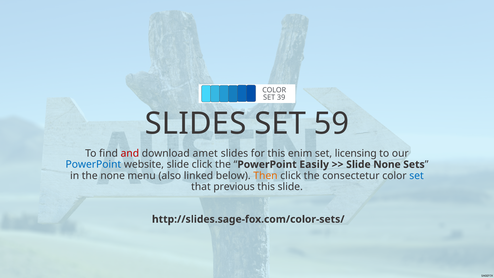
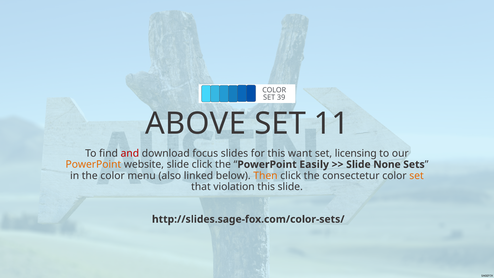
SLIDES at (196, 123): SLIDES -> ABOVE
59: 59 -> 11
amet: amet -> focus
enim: enim -> want
PowerPoint at (93, 164) colour: blue -> orange
the none: none -> color
set at (417, 176) colour: blue -> orange
previous: previous -> violation
